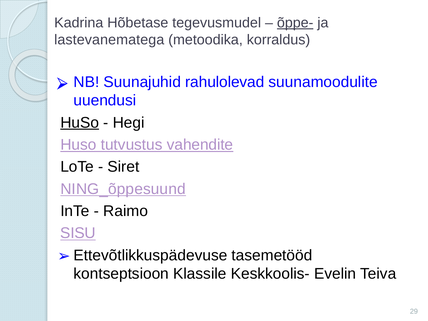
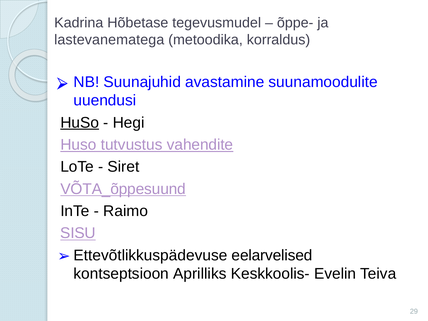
õppe- underline: present -> none
rahulolevad: rahulolevad -> avastamine
NING_õppesuund: NING_õppesuund -> VÕTA_õppesuund
tasemetööd: tasemetööd -> eelarvelised
Klassile: Klassile -> Aprilliks
